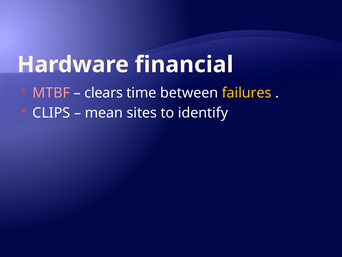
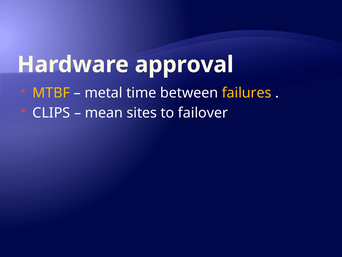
financial: financial -> approval
MTBF colour: pink -> yellow
clears: clears -> metal
identify: identify -> failover
